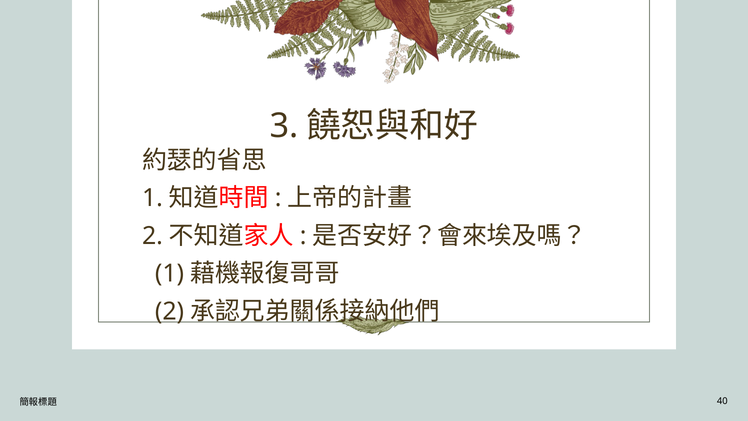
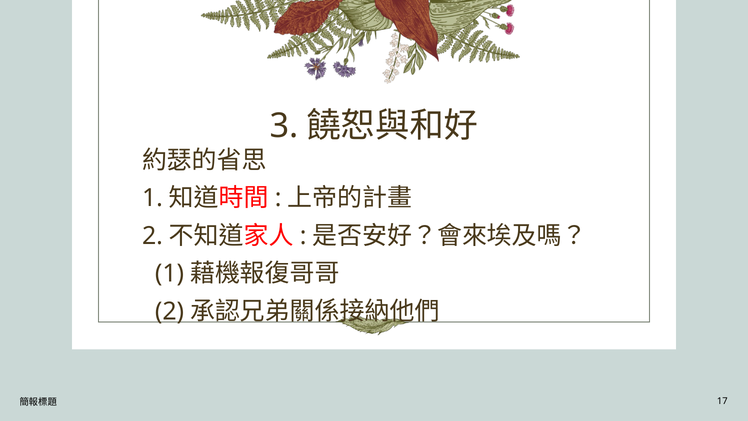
40: 40 -> 17
